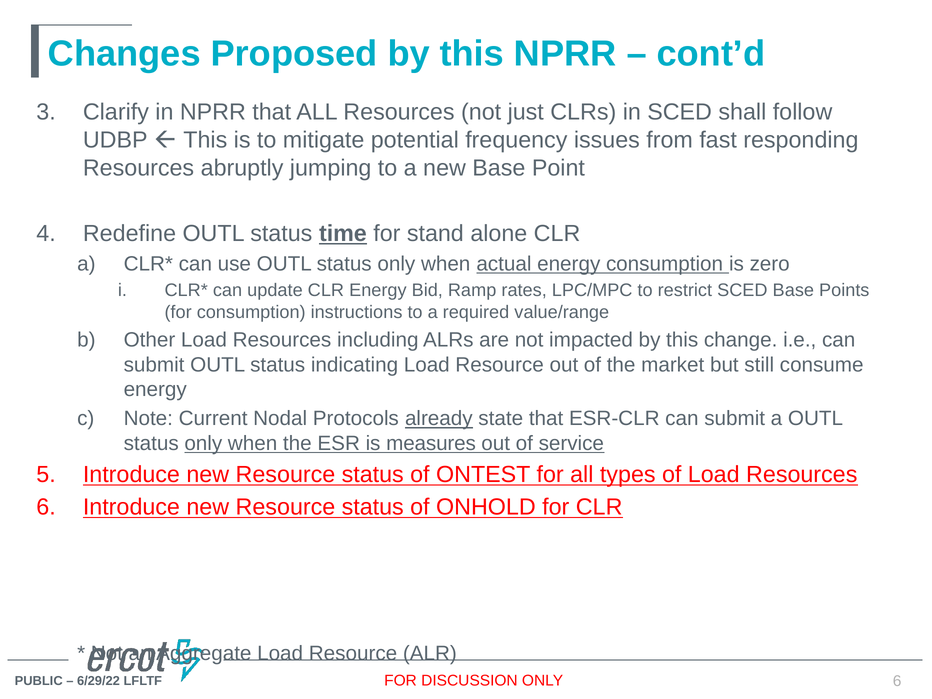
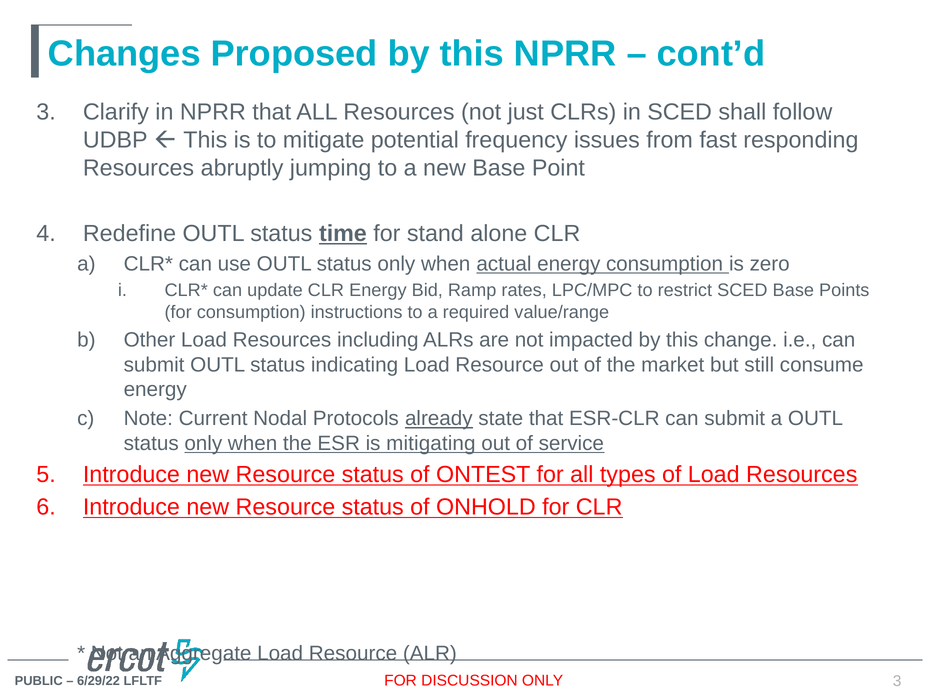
measures: measures -> mitigating
6 at (897, 681): 6 -> 3
